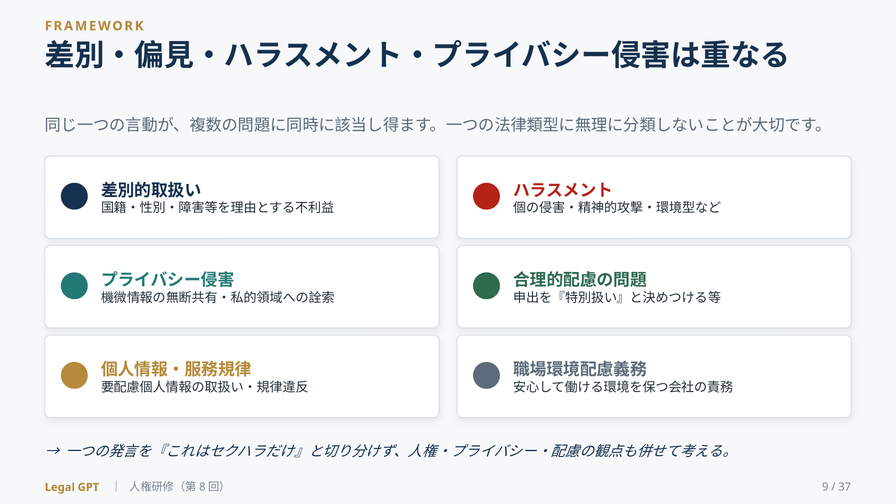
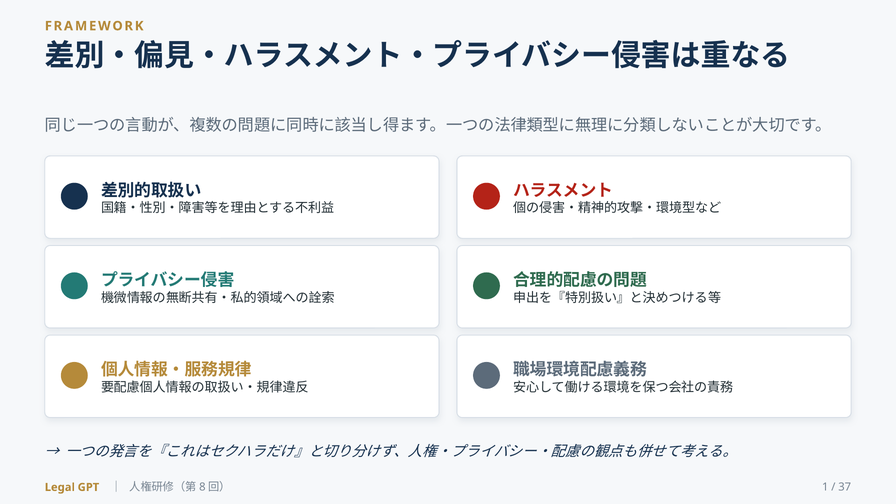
9: 9 -> 1
